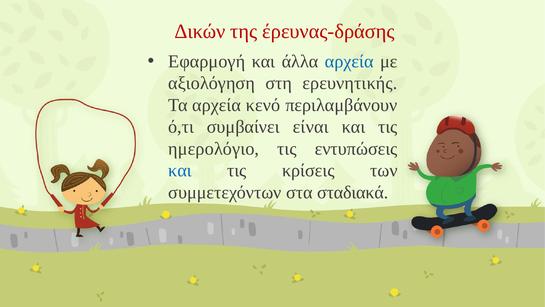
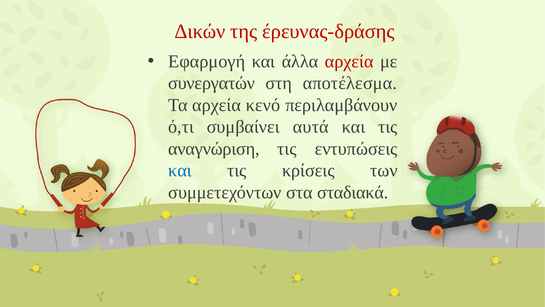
αρχεία at (349, 61) colour: blue -> red
αξιολόγηση: αξιολόγηση -> συνεργατών
ερευνητικής: ερευνητικής -> αποτέλεσμα
είναι: είναι -> αυτά
ημερολόγιο: ημερολόγιο -> αναγνώριση
